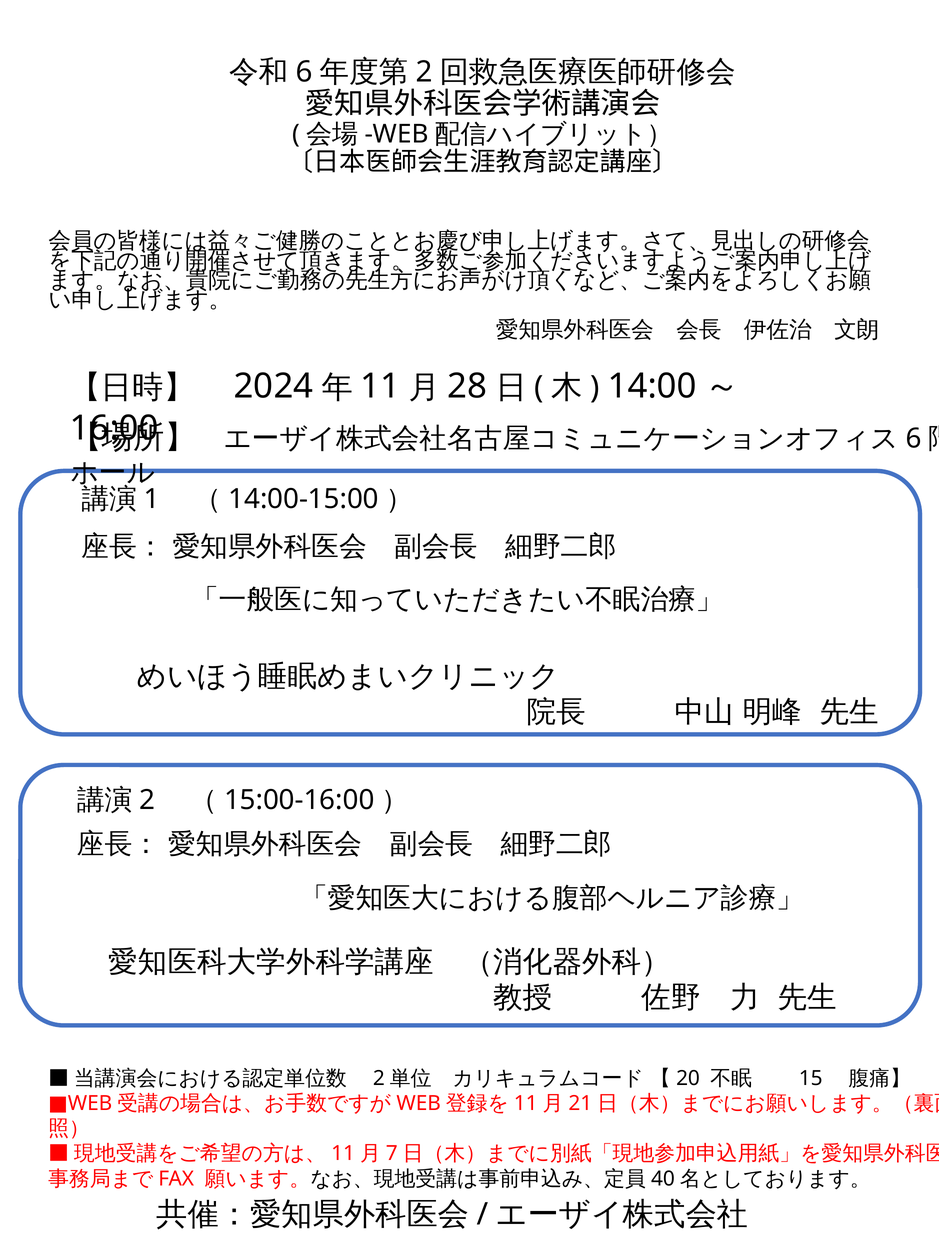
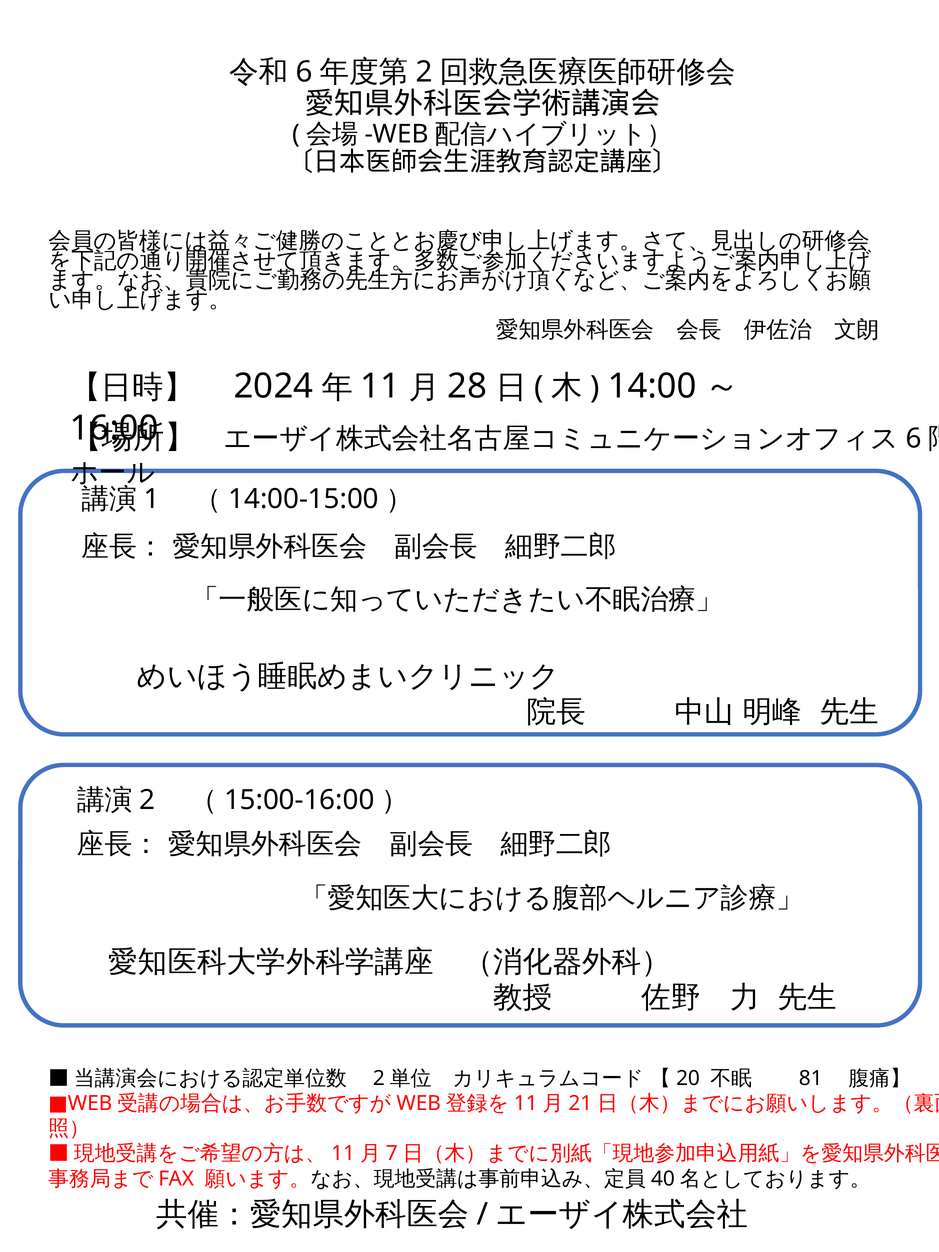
15: 15 -> 81
